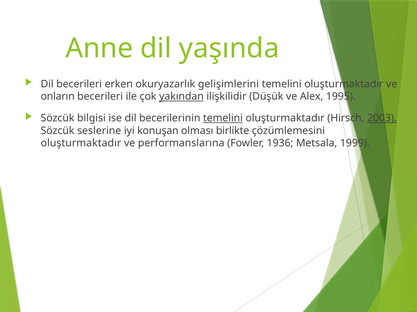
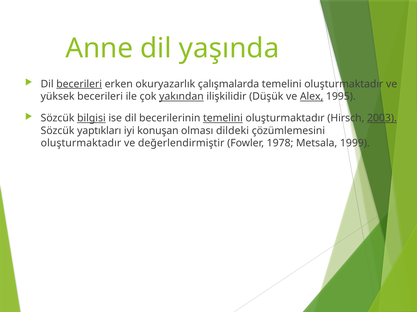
becerileri at (79, 84) underline: none -> present
gelişimlerini: gelişimlerini -> çalışmalarda
onların: onların -> yüksek
Alex underline: none -> present
bilgisi underline: none -> present
seslerine: seslerine -> yaptıkları
birlikte: birlikte -> dildeki
performanslarına: performanslarına -> değerlendirmiştir
1936: 1936 -> 1978
